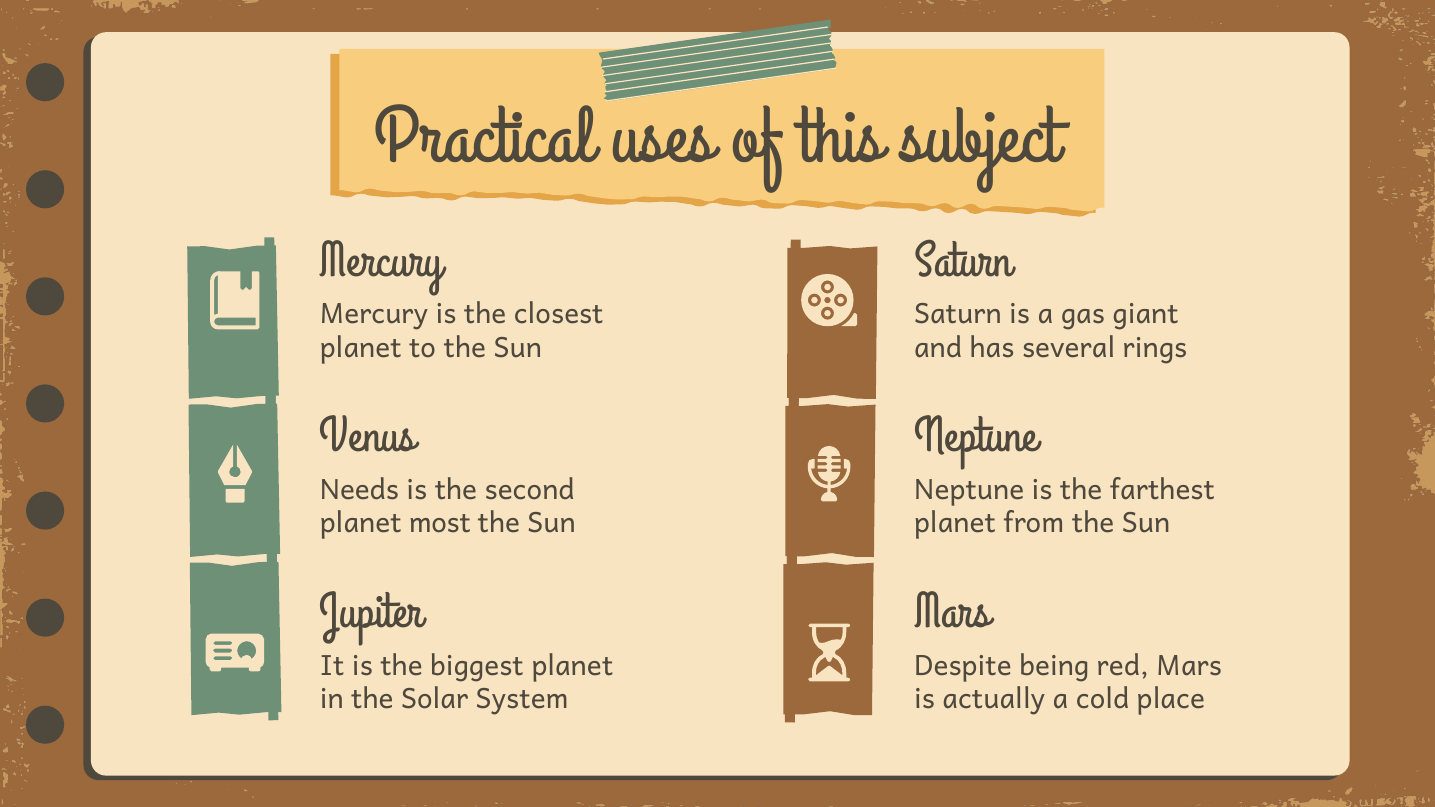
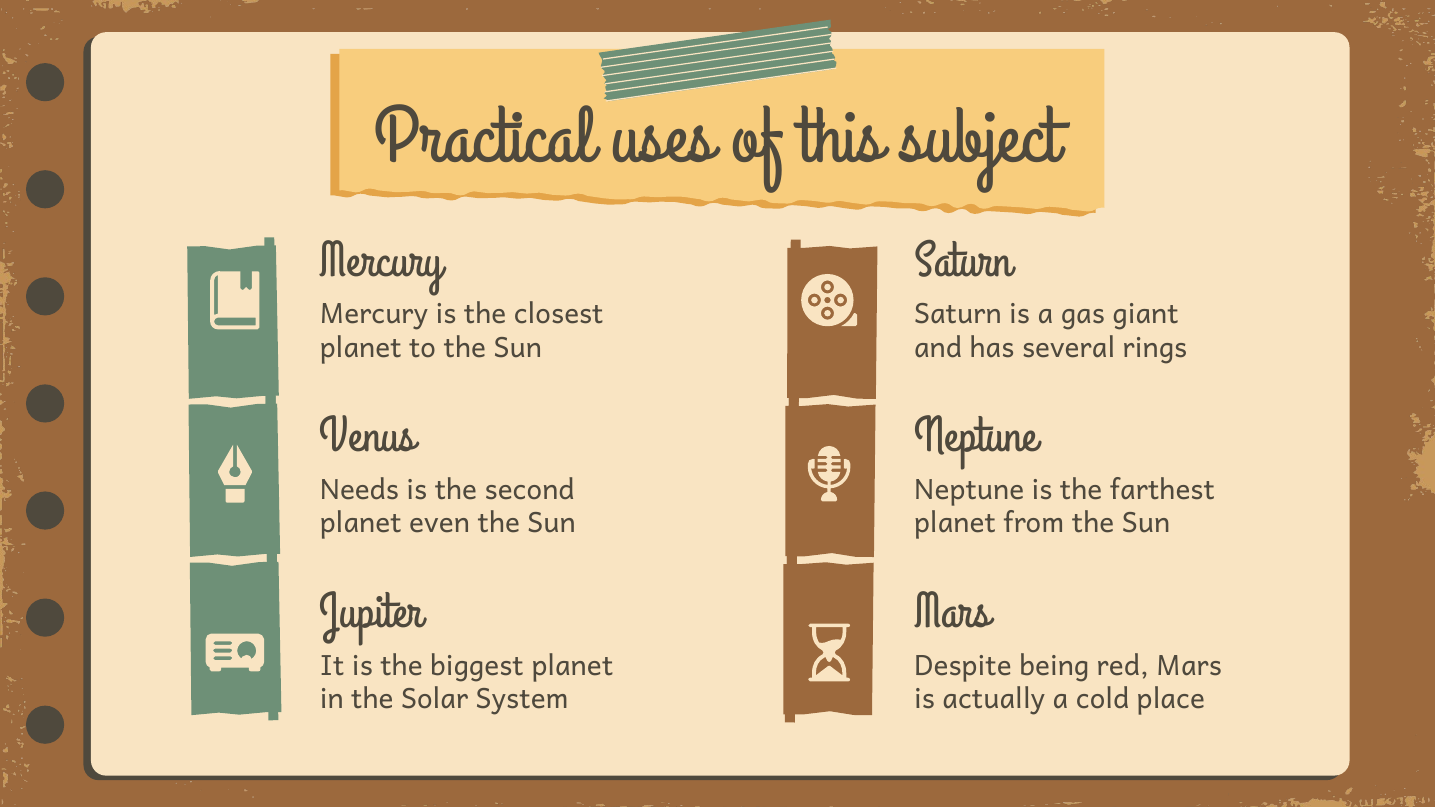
most: most -> even
